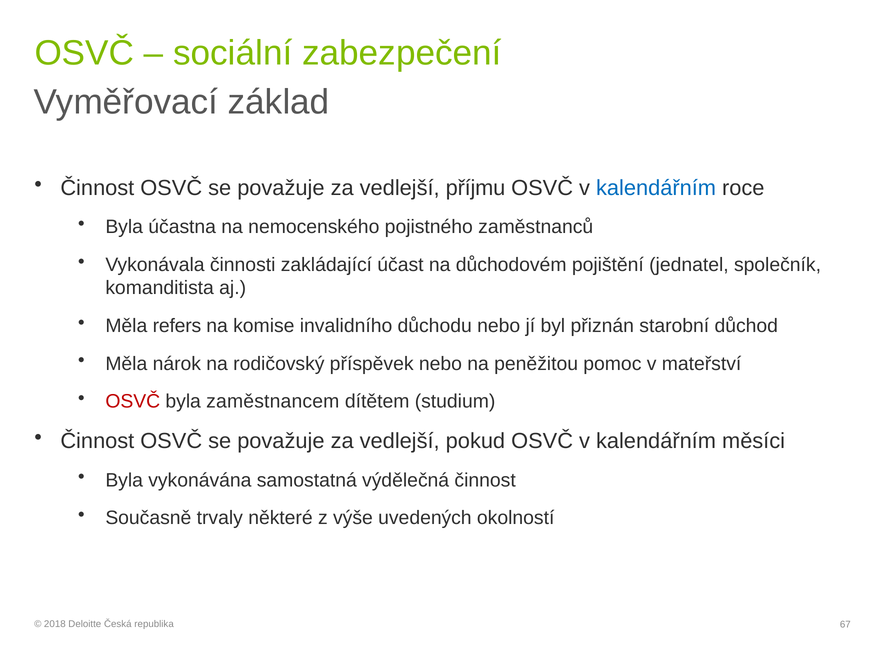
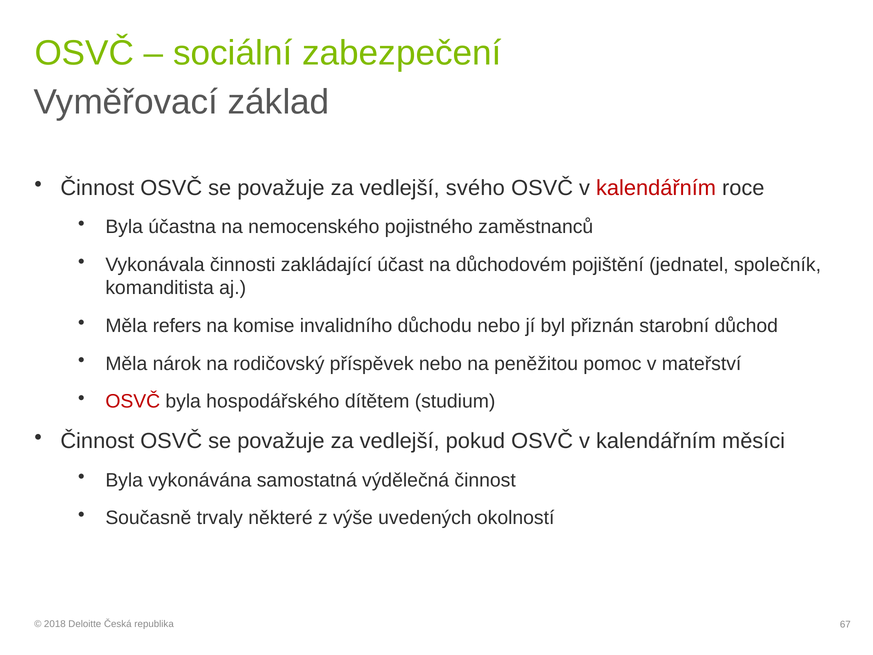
příjmu: příjmu -> svého
kalendářním at (656, 188) colour: blue -> red
zaměstnancem: zaměstnancem -> hospodářského
